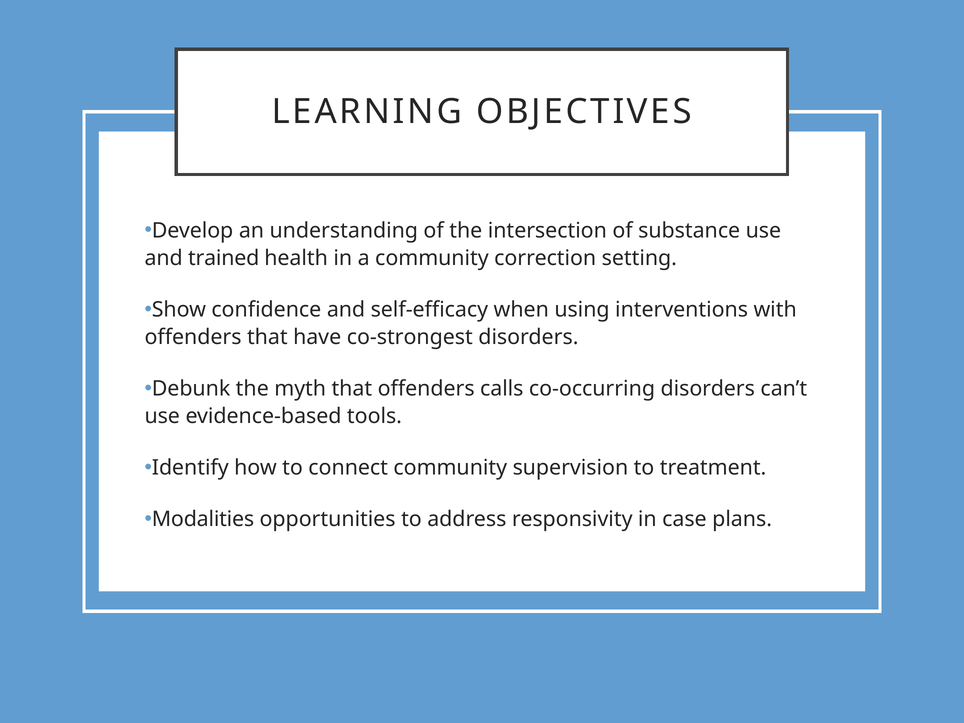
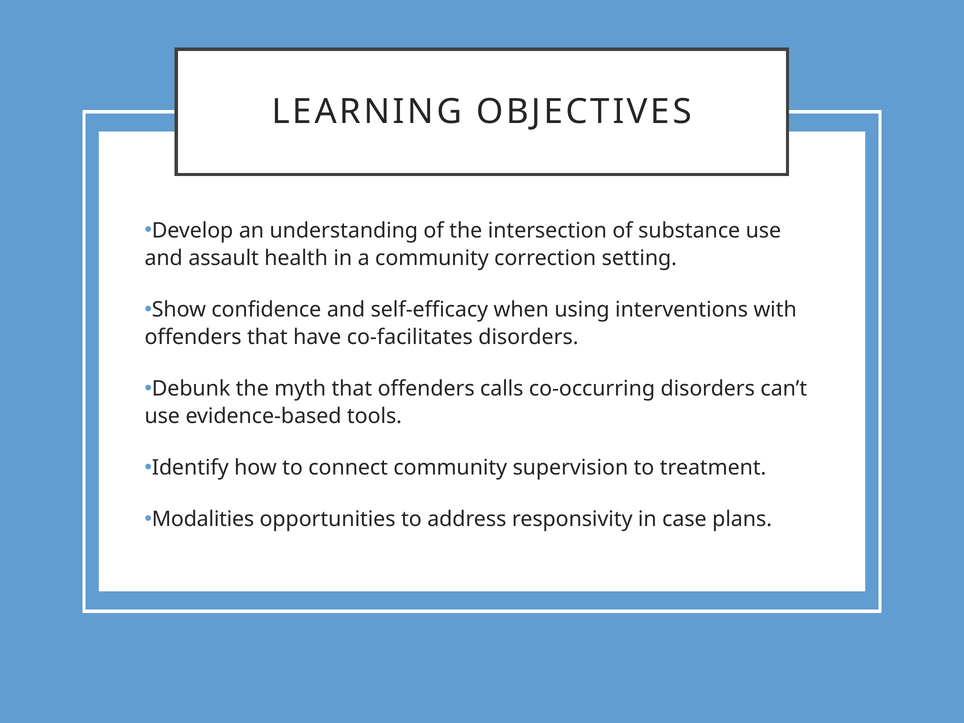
trained: trained -> assault
co-strongest: co-strongest -> co-facilitates
